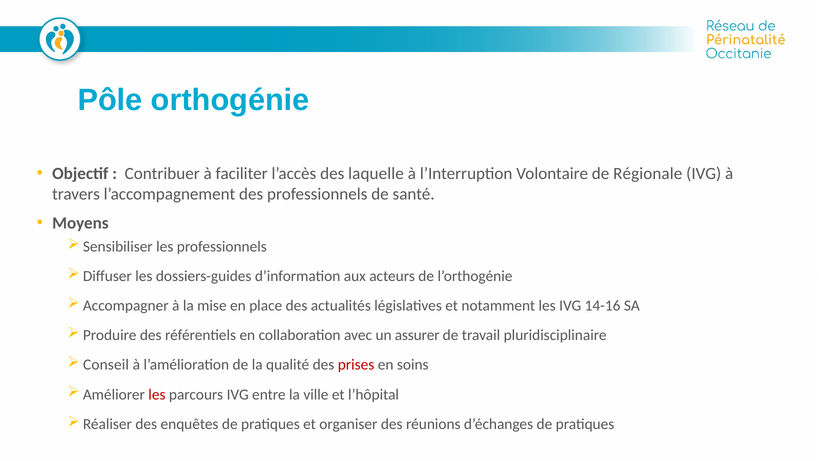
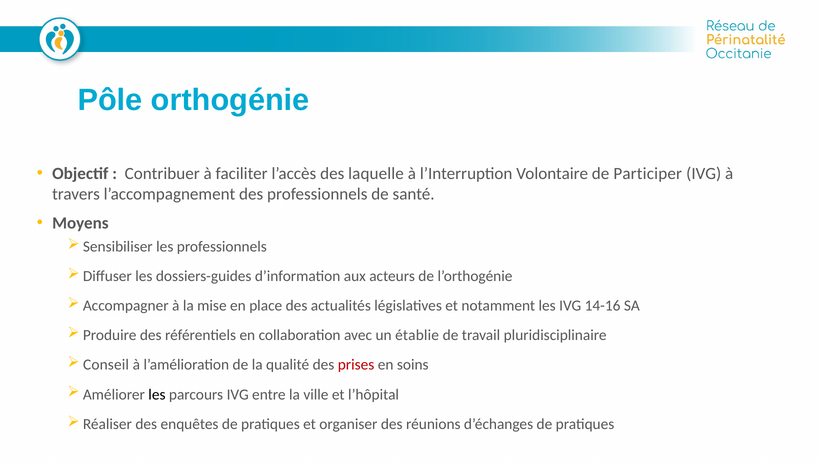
Régionale: Régionale -> Participer
assurer: assurer -> établie
les at (157, 394) colour: red -> black
